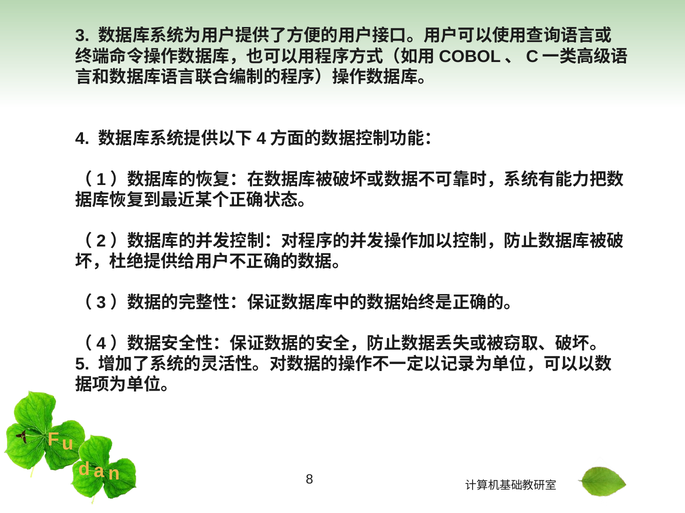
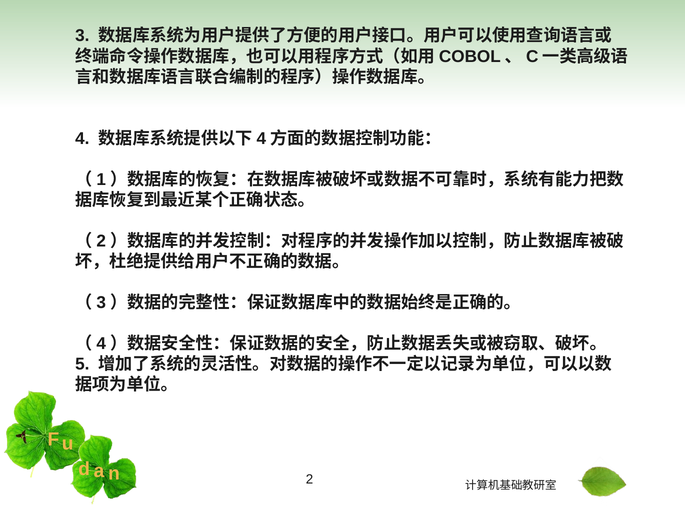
8: 8 -> 2
